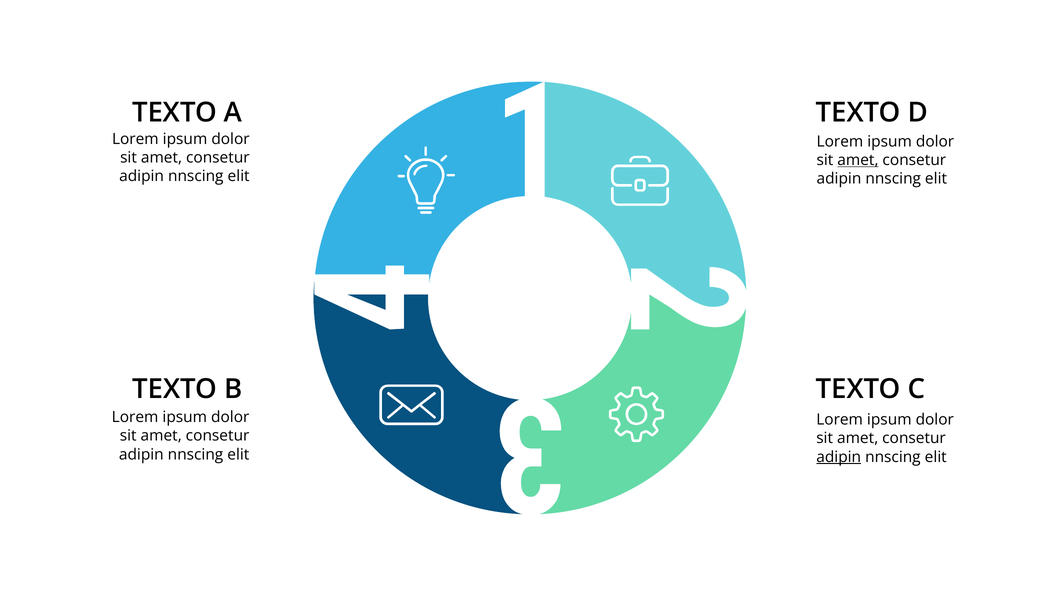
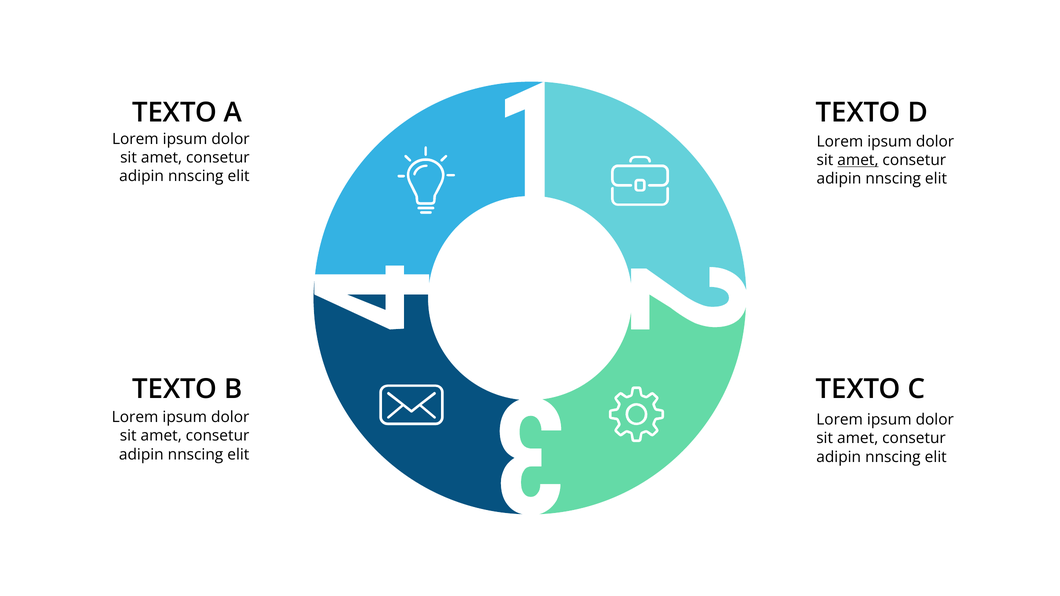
adipin at (839, 457) underline: present -> none
